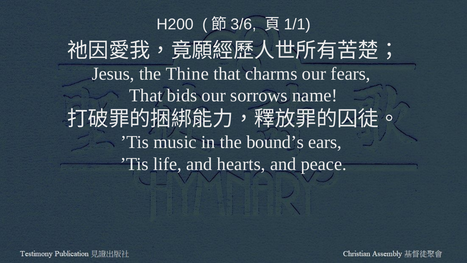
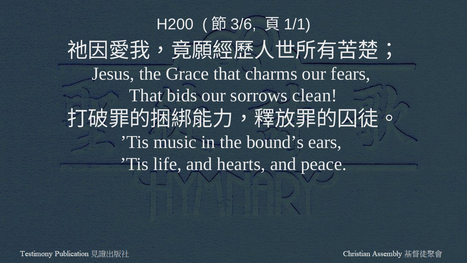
Thine: Thine -> Grace
name: name -> clean
